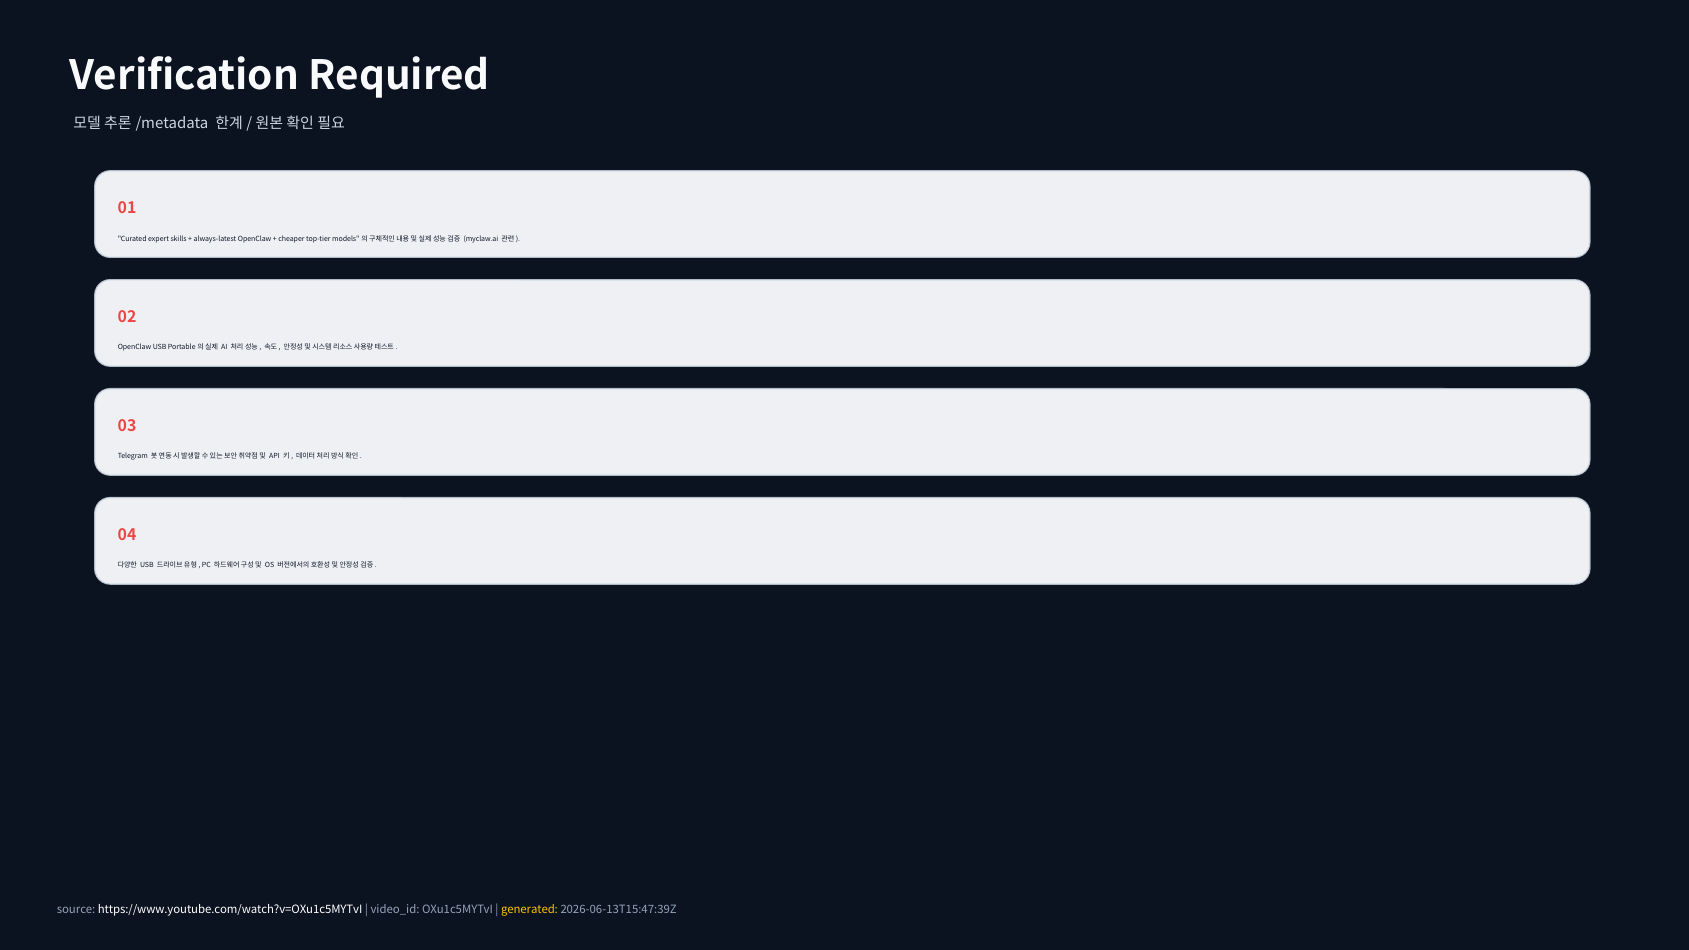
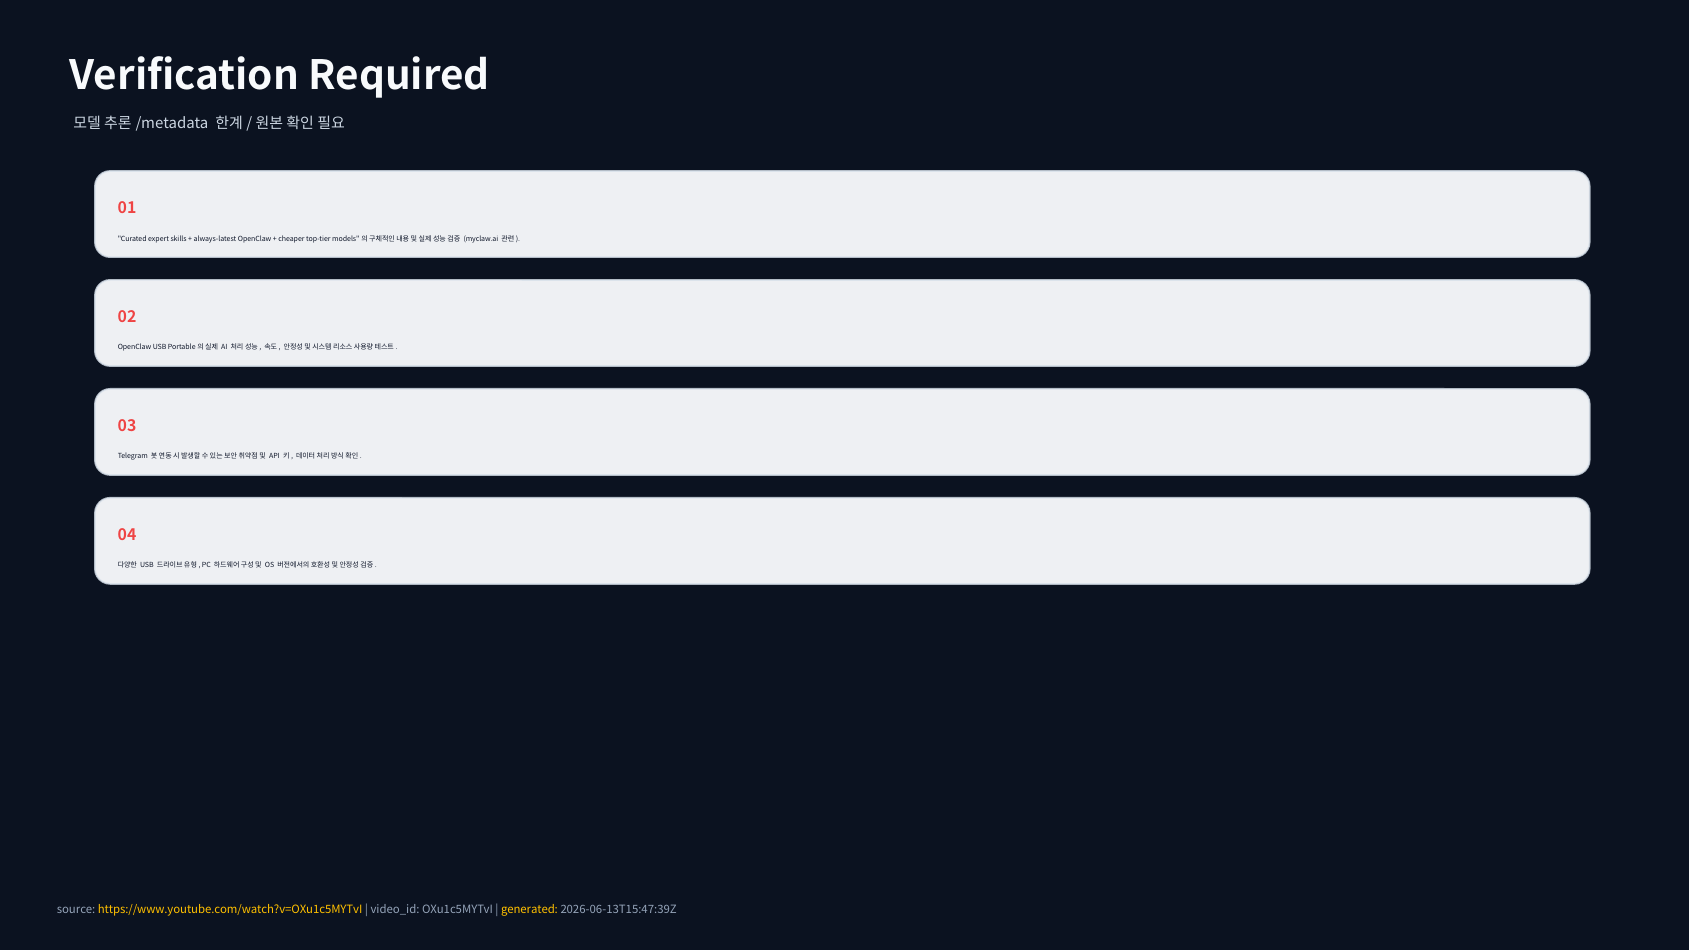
https://www.youtube.com/watch?v=OXu1c5MYTvI colour: white -> yellow
